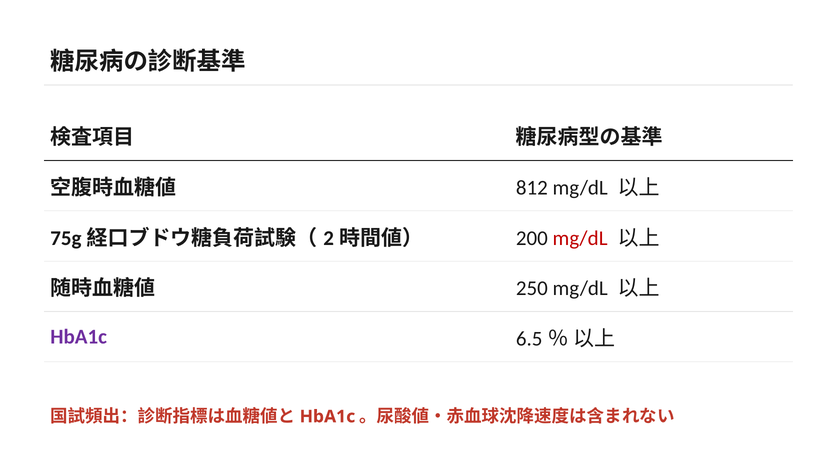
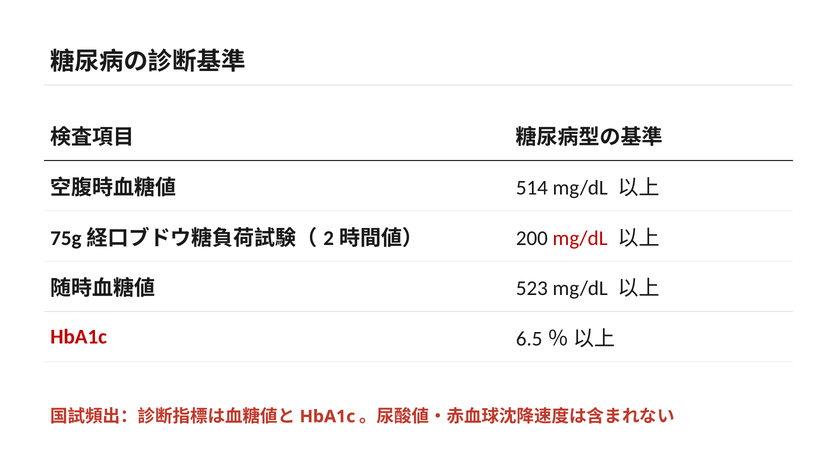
812: 812 -> 514
250: 250 -> 523
HbA1c at (79, 337) colour: purple -> red
